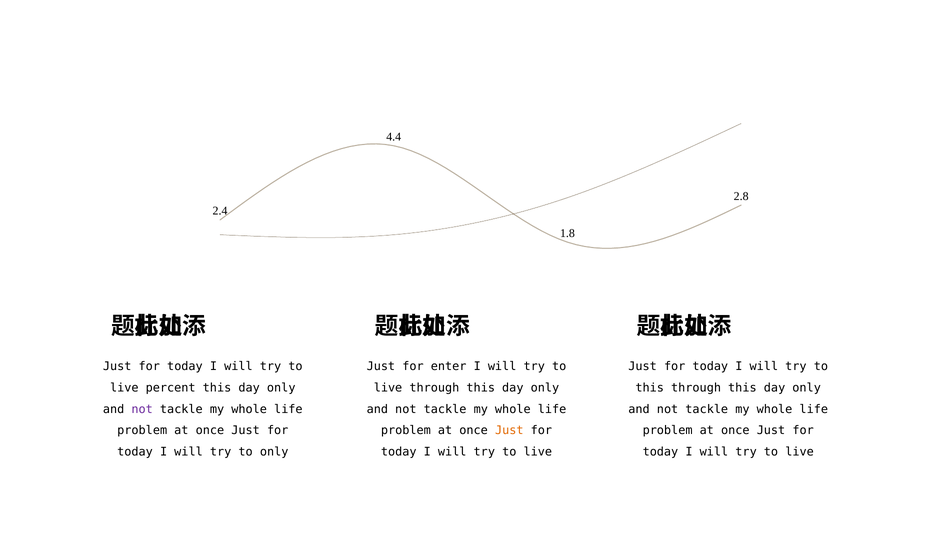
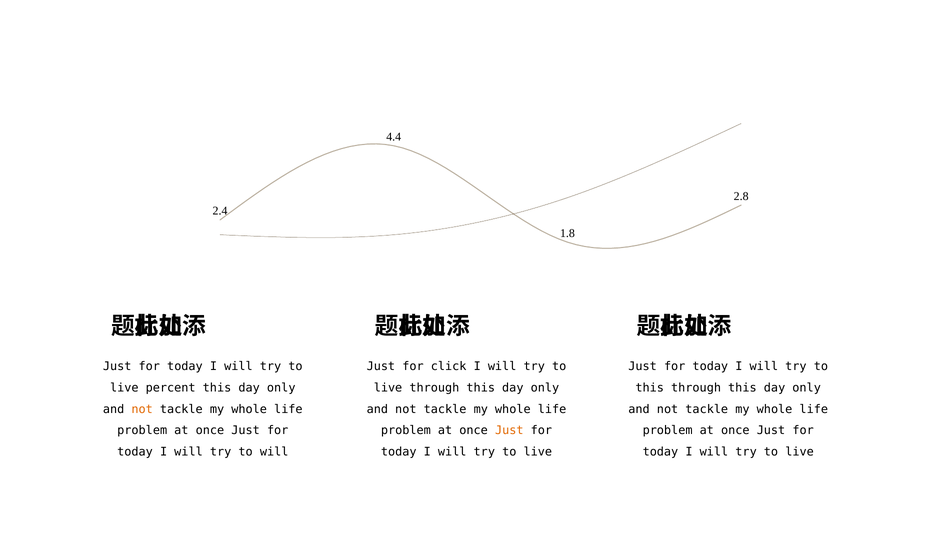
enter: enter -> click
not at (142, 409) colour: purple -> orange
to only: only -> will
